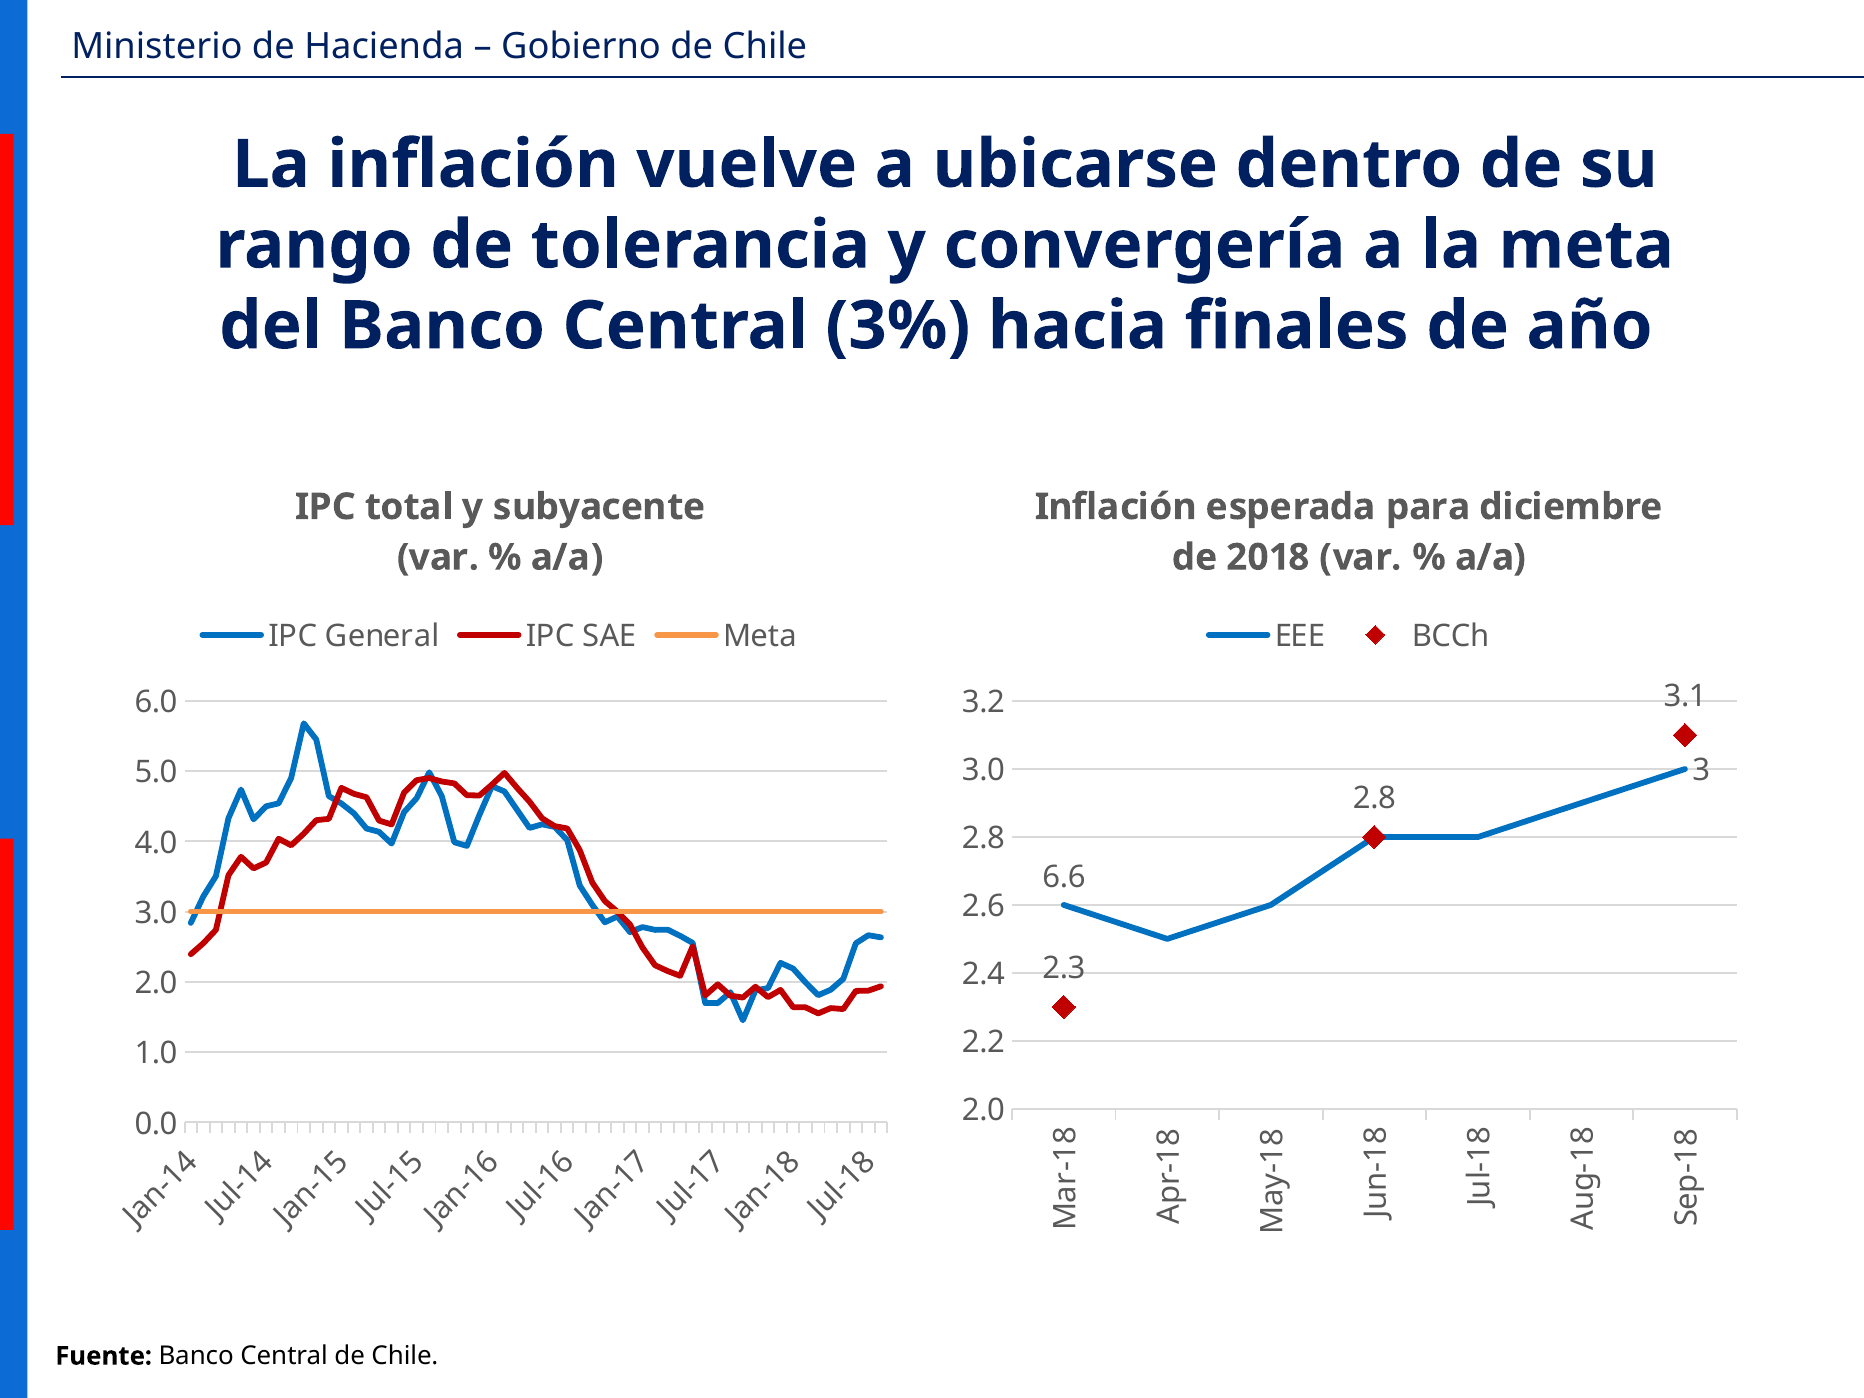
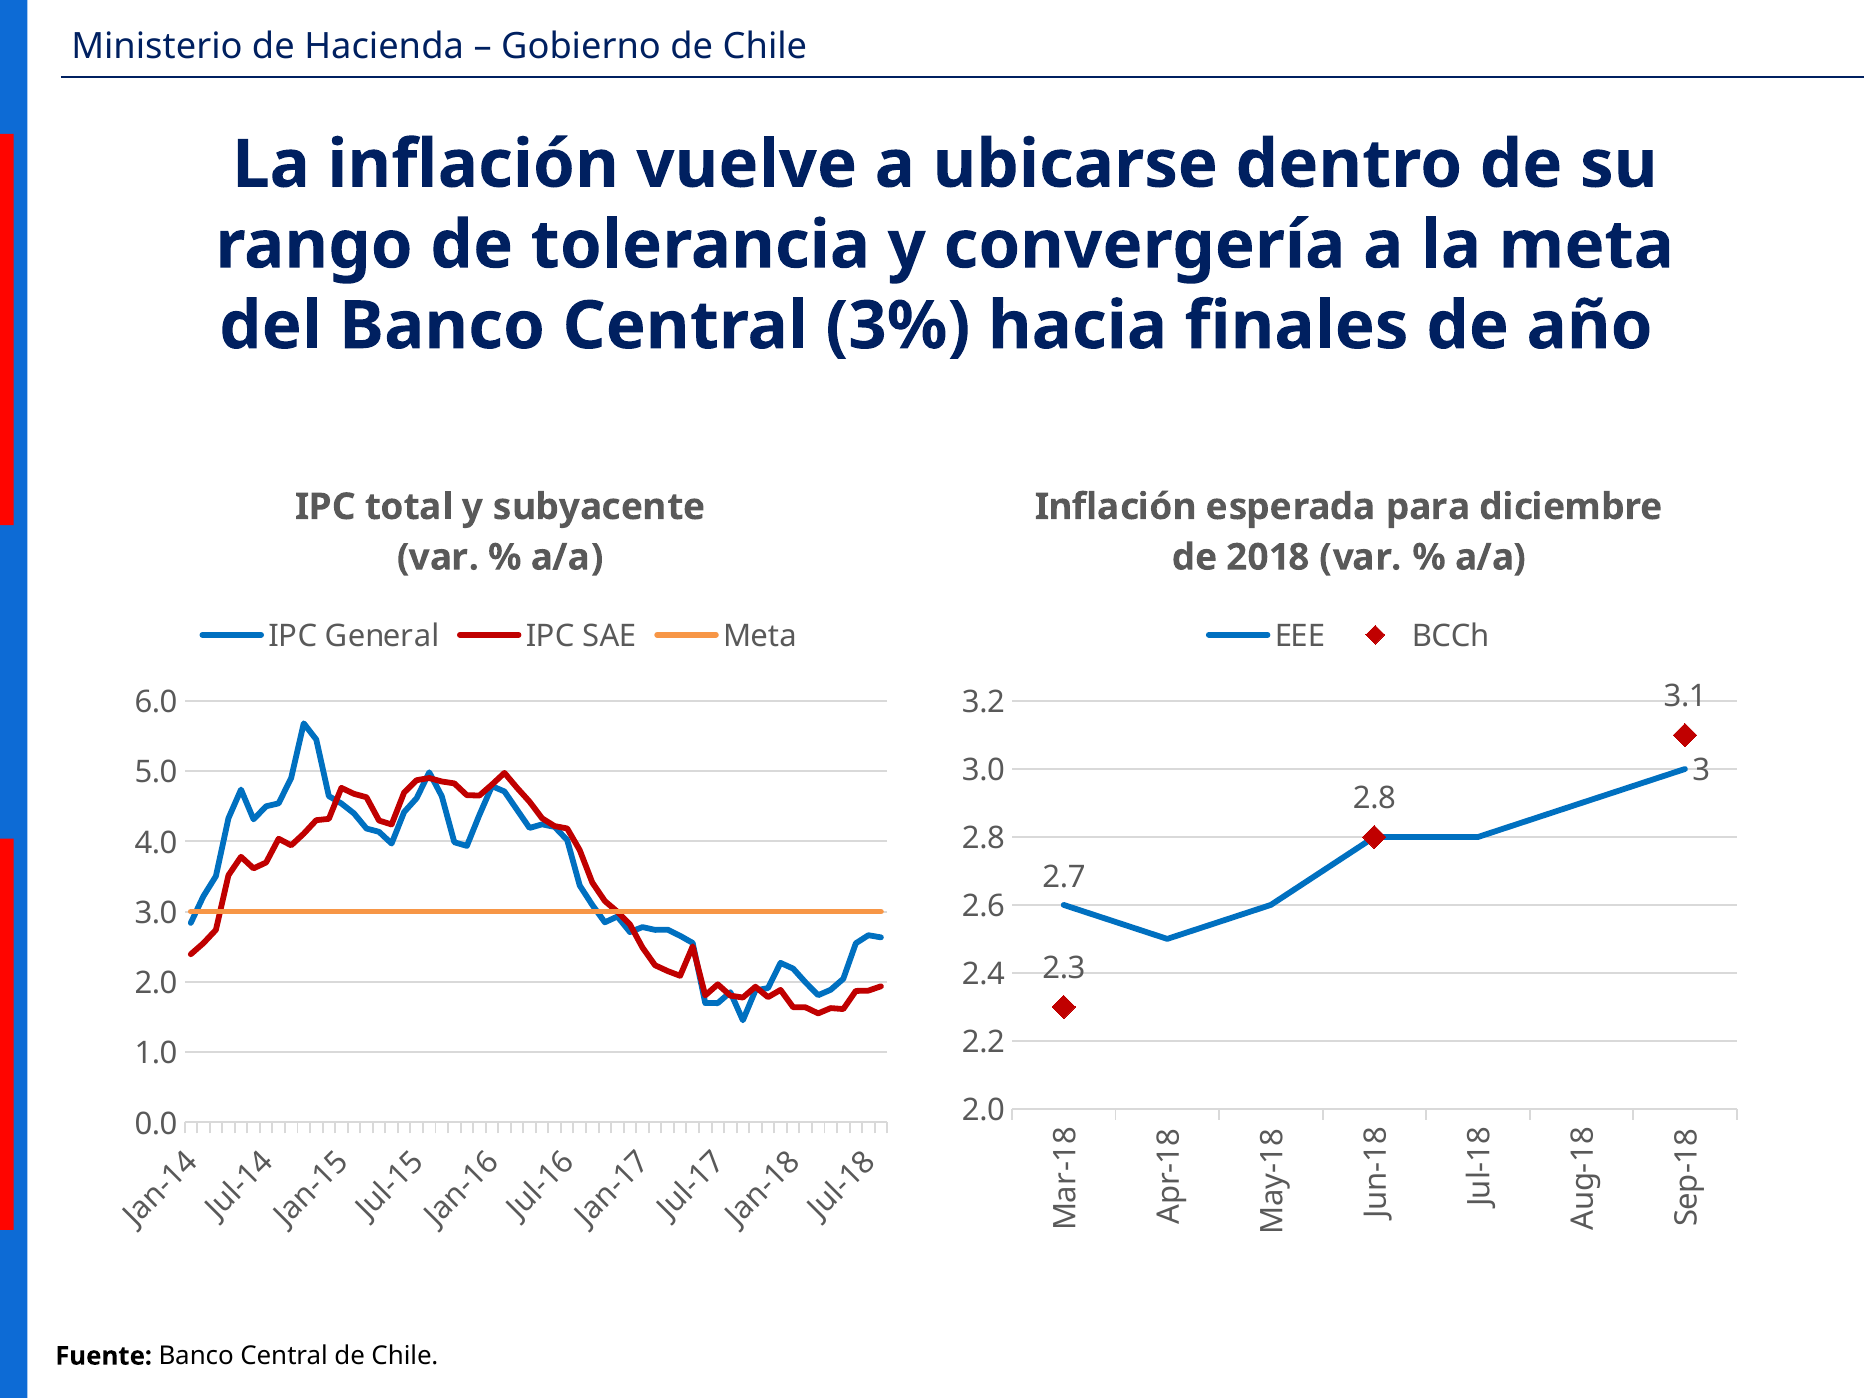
6.6: 6.6 -> 2.7
